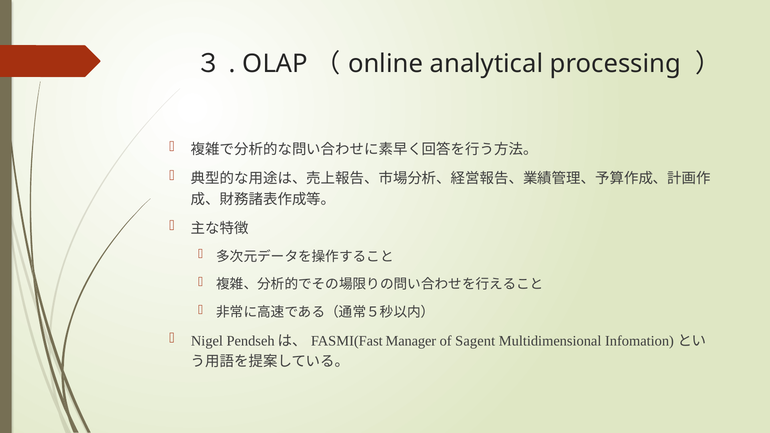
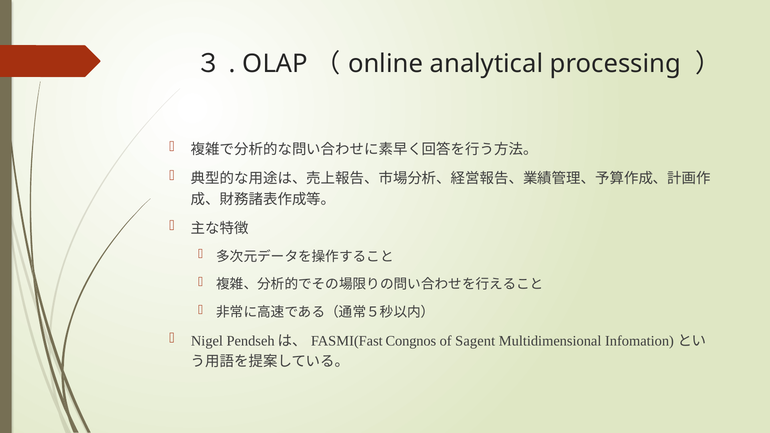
Manager: Manager -> Congnos
